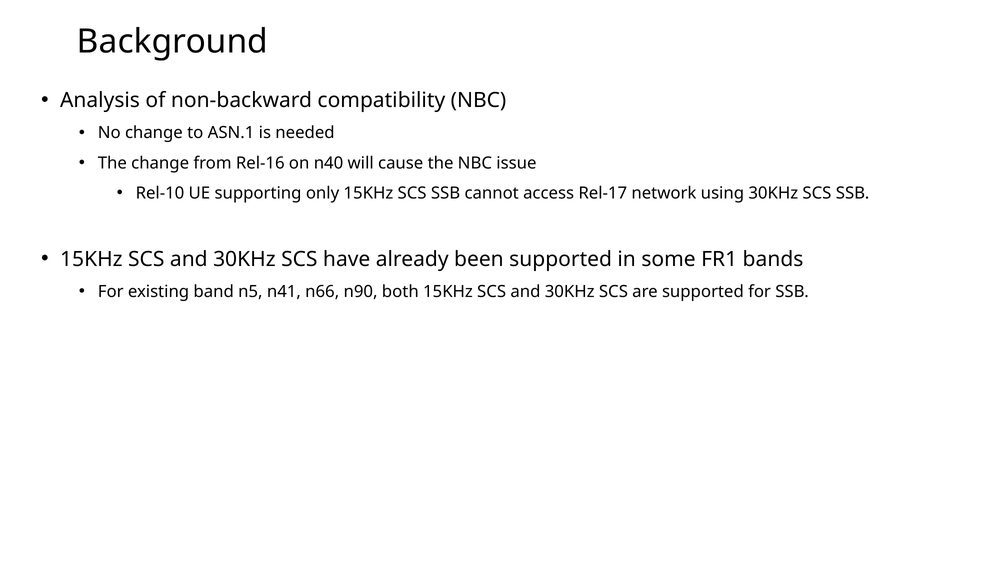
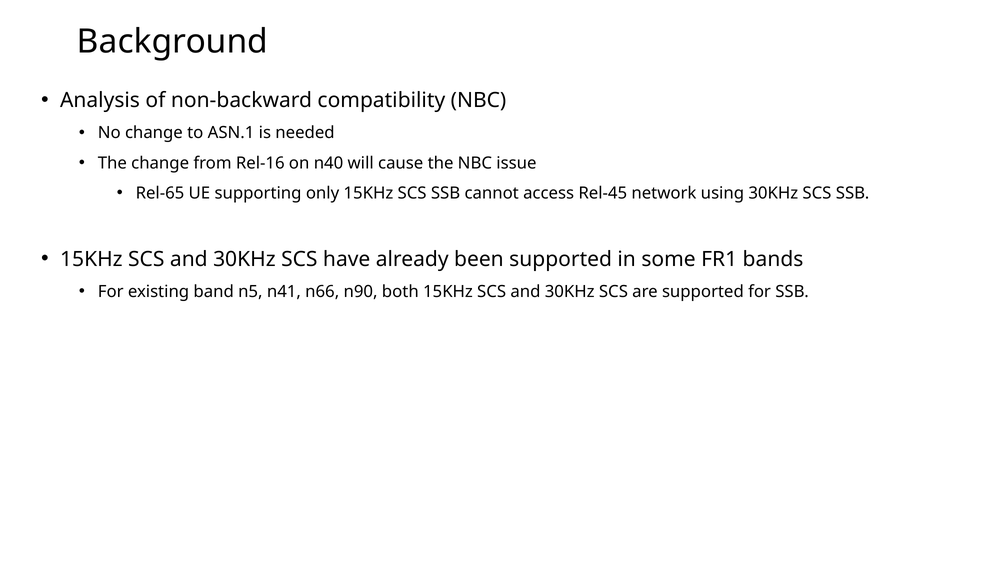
Rel-10: Rel-10 -> Rel-65
Rel-17: Rel-17 -> Rel-45
